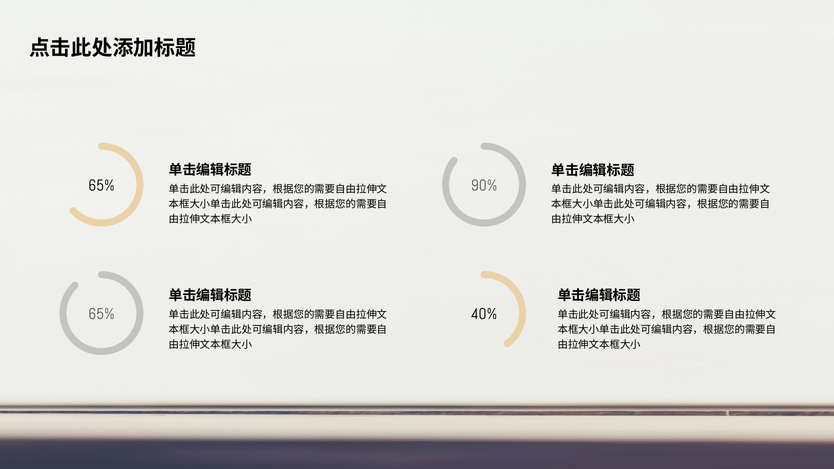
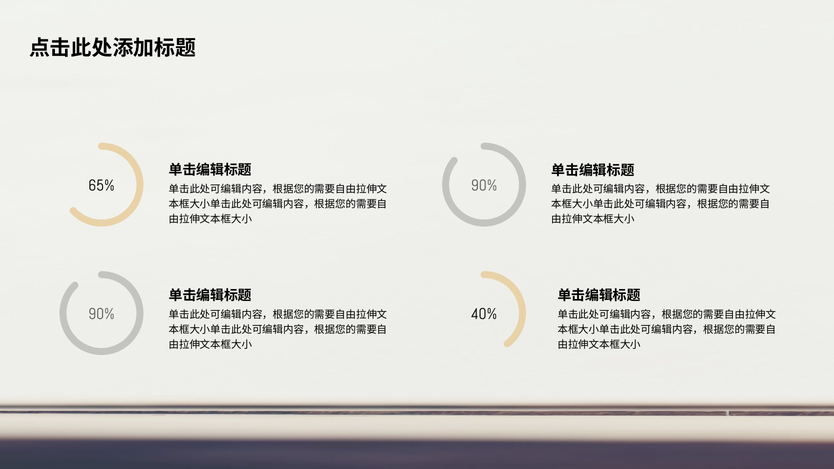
65% at (101, 314): 65% -> 90%
